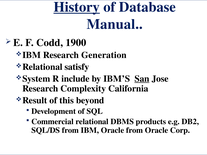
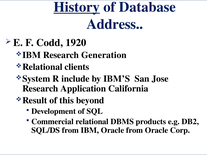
Manual: Manual -> Address
1900: 1900 -> 1920
satisfy: satisfy -> clients
San underline: present -> none
Complexity: Complexity -> Application
